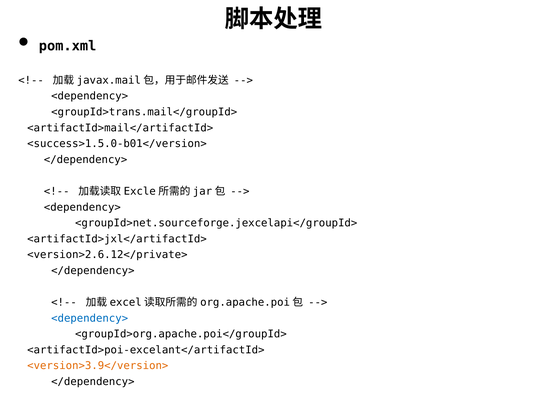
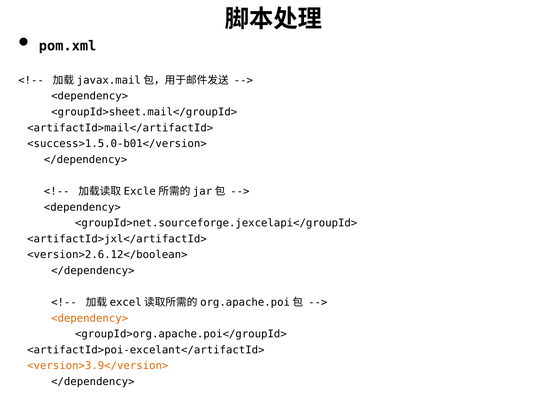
<groupId>trans.mail</groupId>: <groupId>trans.mail</groupId> -> <groupId>sheet.mail</groupId>
<version>2.6.12</private>: <version>2.6.12</private> -> <version>2.6.12</boolean>
<dependency> at (90, 318) colour: blue -> orange
